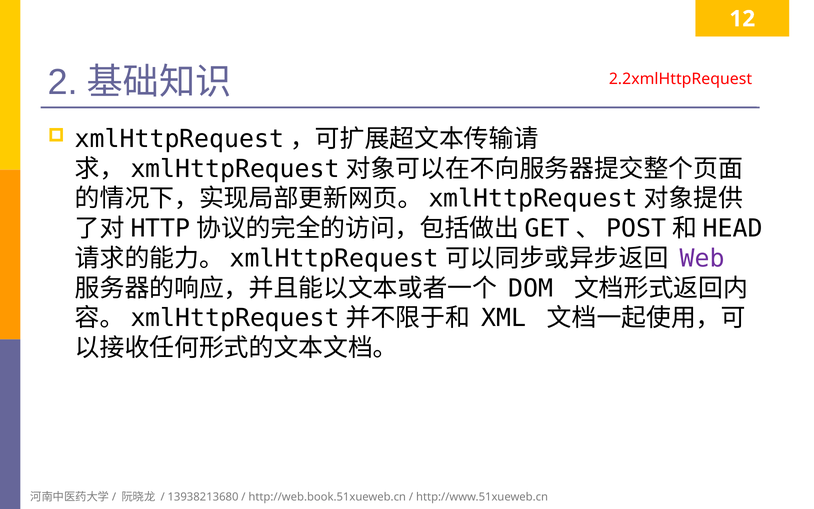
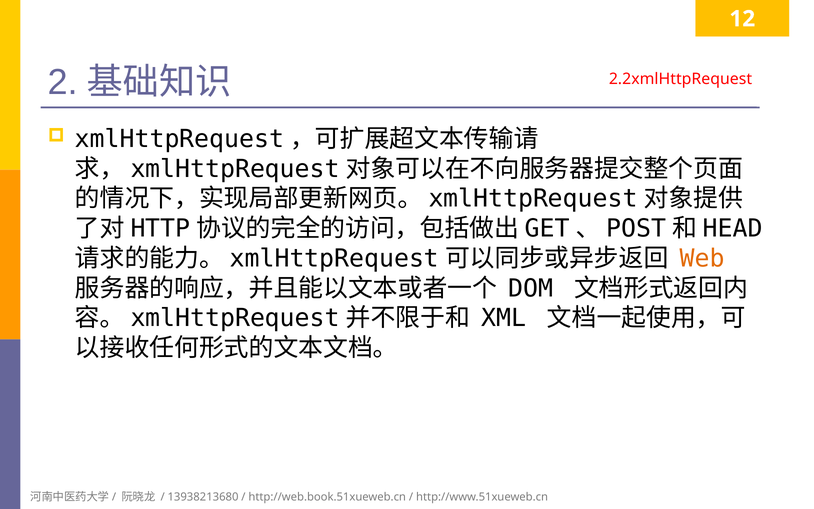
Web colour: purple -> orange
